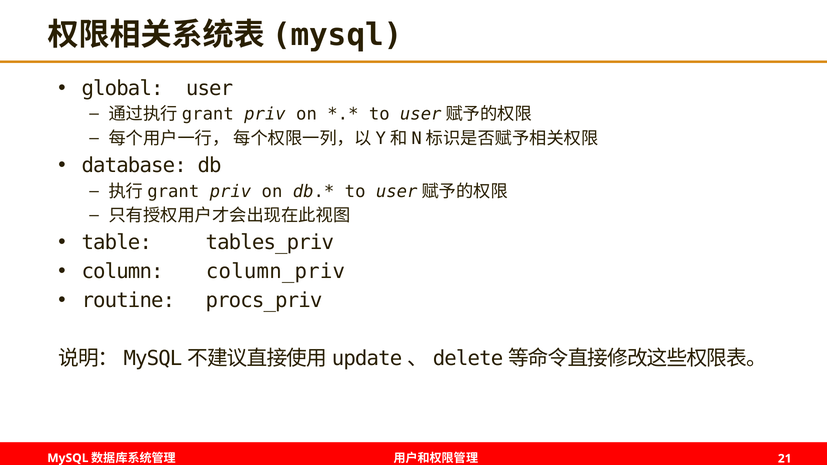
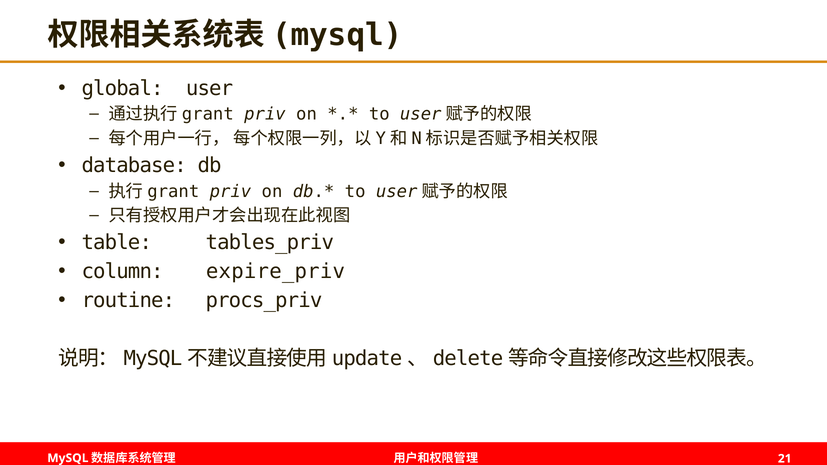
column_priv: column_priv -> expire_priv
